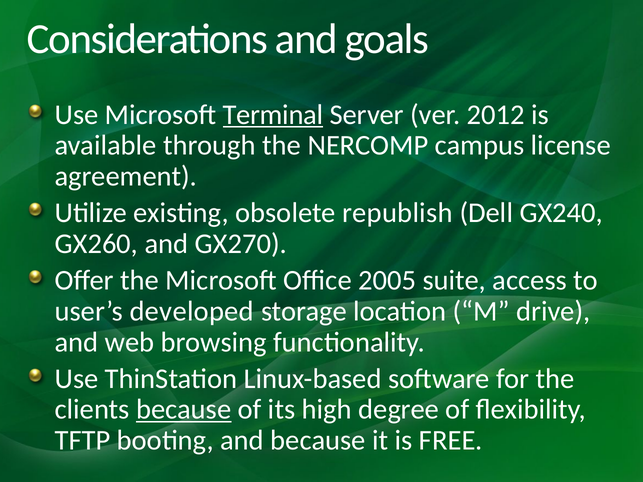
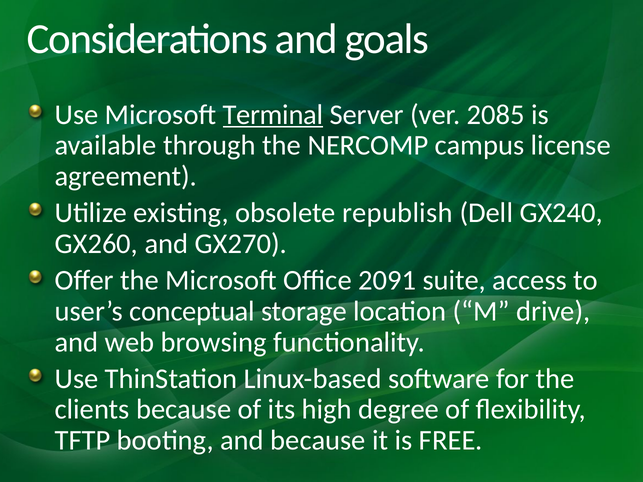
2012: 2012 -> 2085
2005: 2005 -> 2091
developed: developed -> conceptual
because at (184, 410) underline: present -> none
